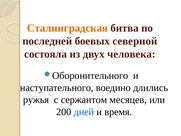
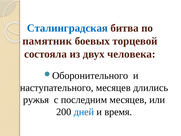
Сталинградская colour: orange -> blue
последней: последней -> памятник
северной: северной -> торцевой
наступательного воедино: воедино -> месяцев
сержантом: сержантом -> последним
